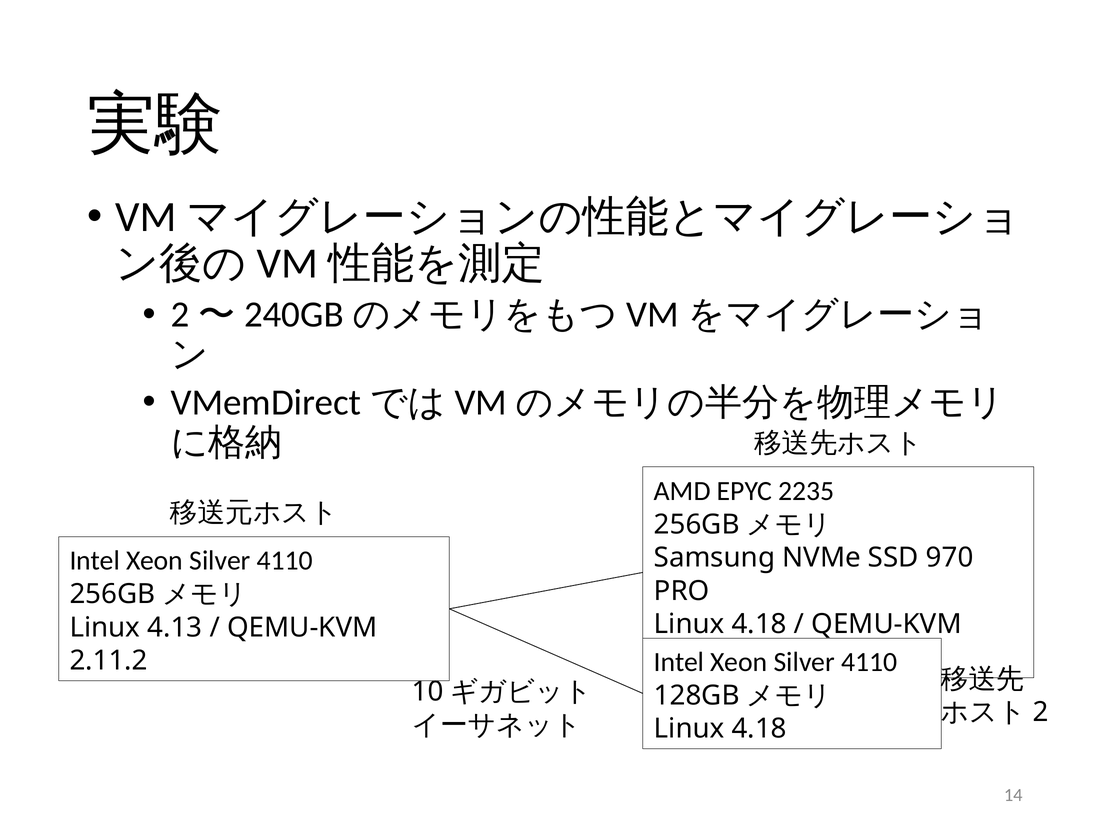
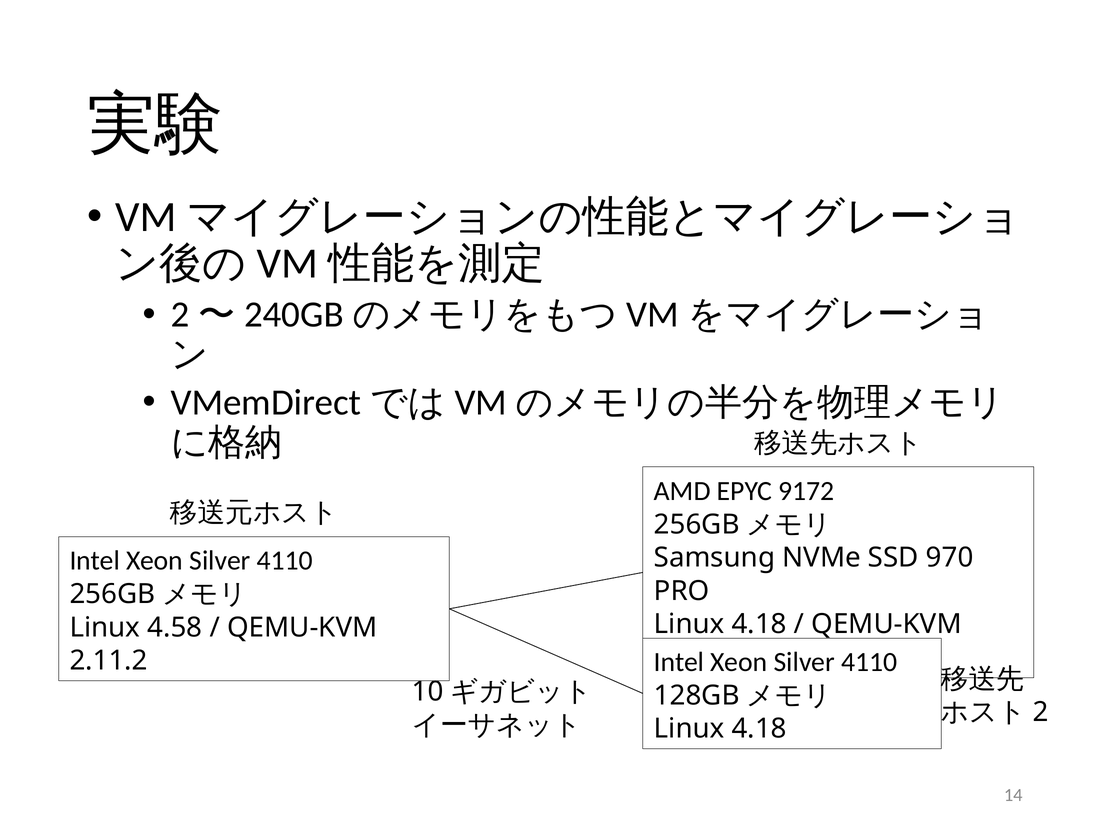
2235: 2235 -> 9172
4.13: 4.13 -> 4.58
